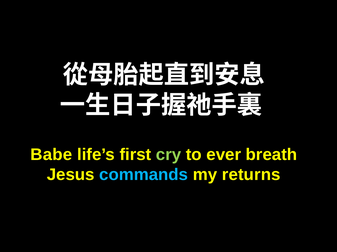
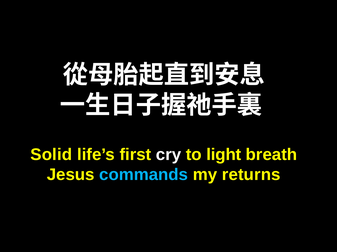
Babe: Babe -> Solid
cry colour: light green -> white
ever: ever -> light
